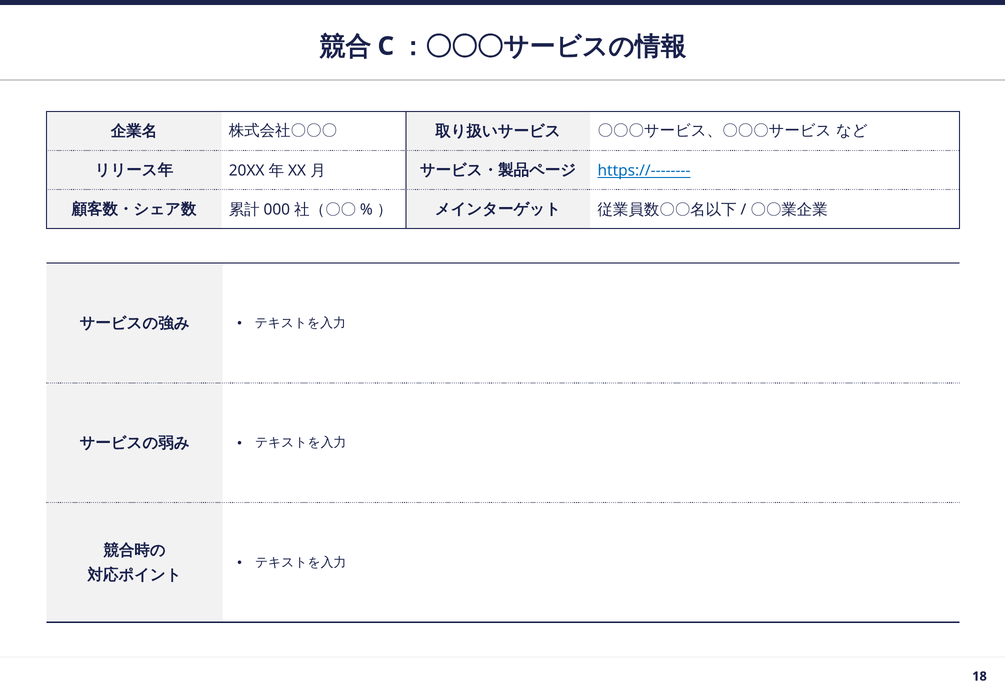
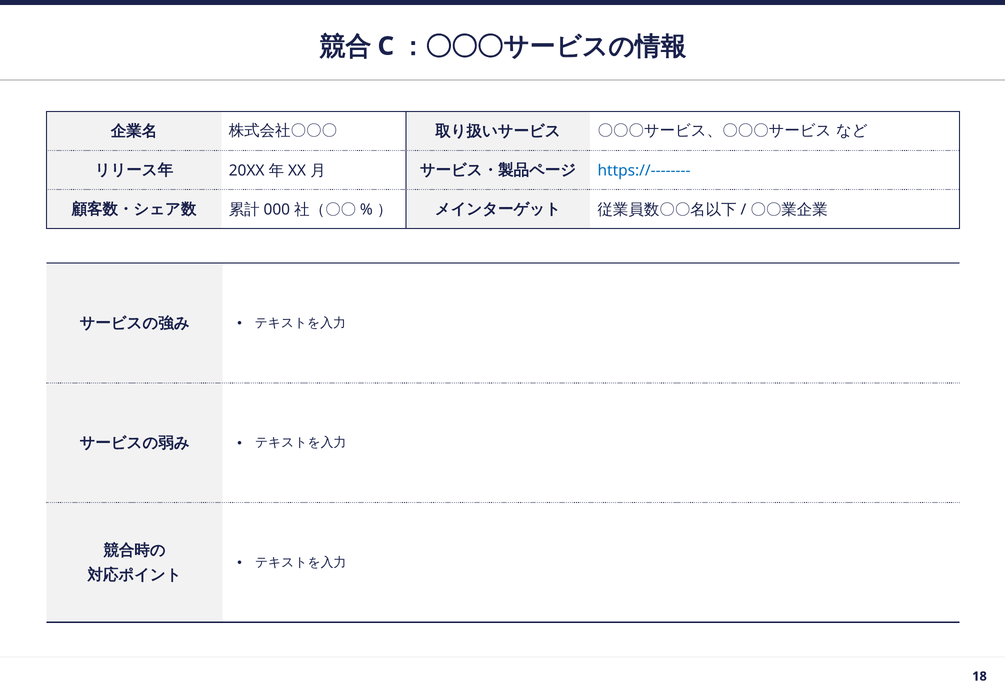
https://-------- underline: present -> none
